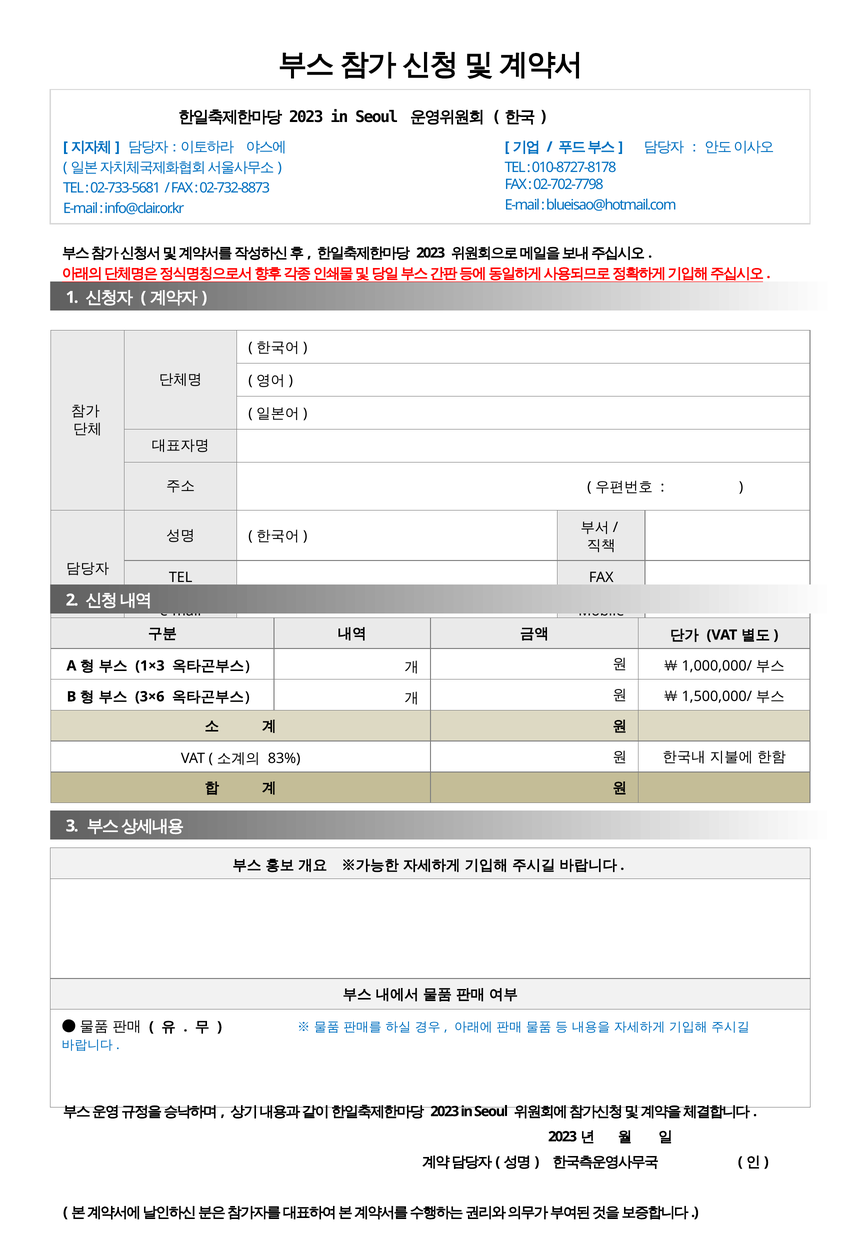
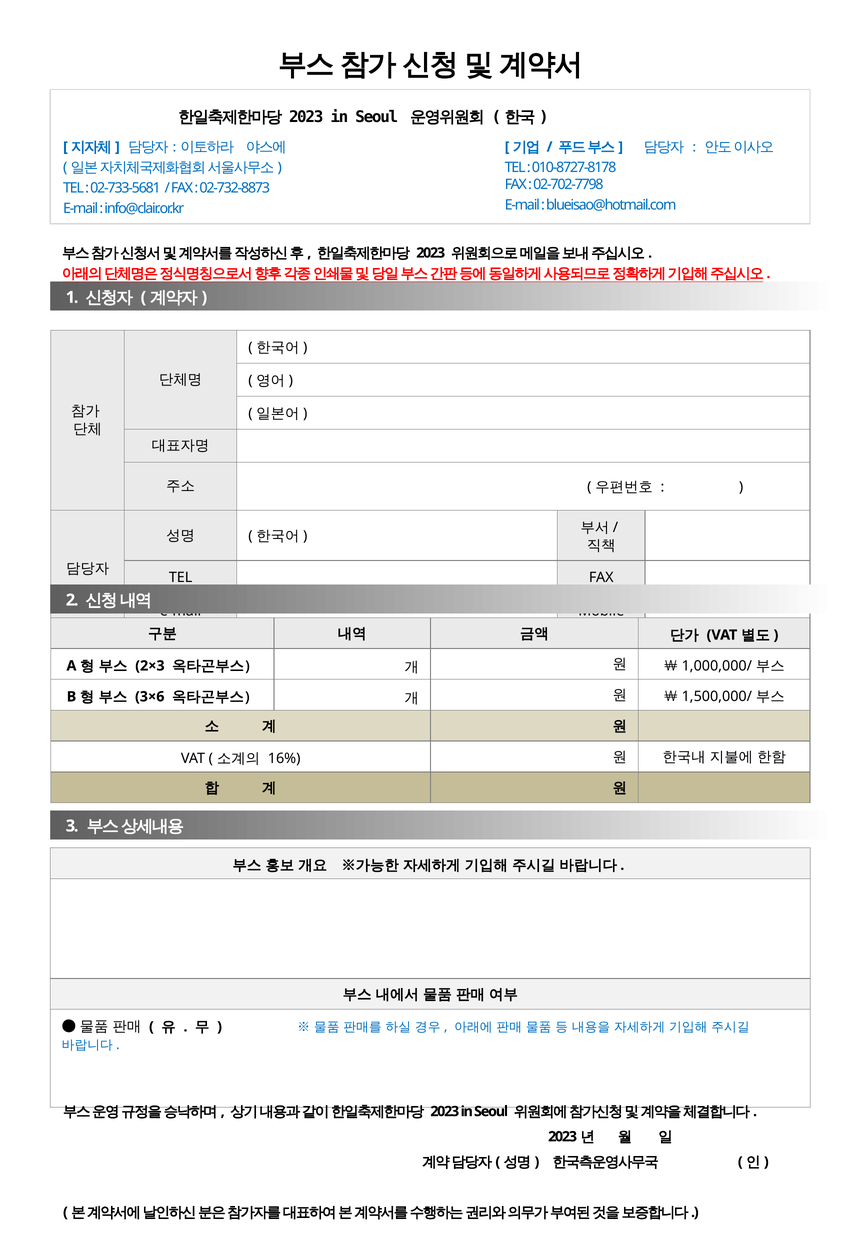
1×3: 1×3 -> 2×3
83%: 83% -> 16%
